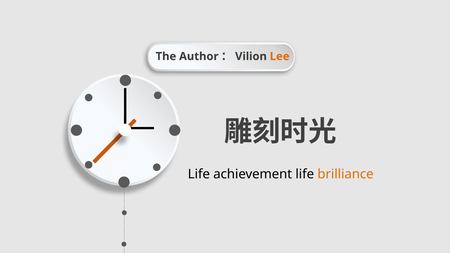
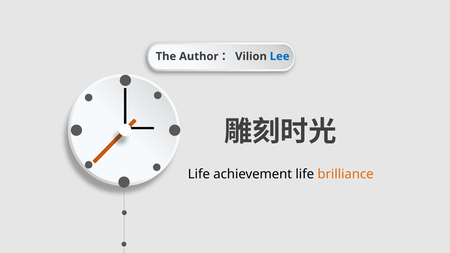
Lee colour: orange -> blue
